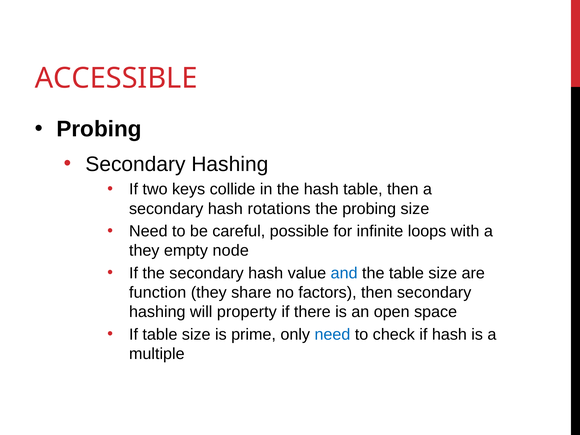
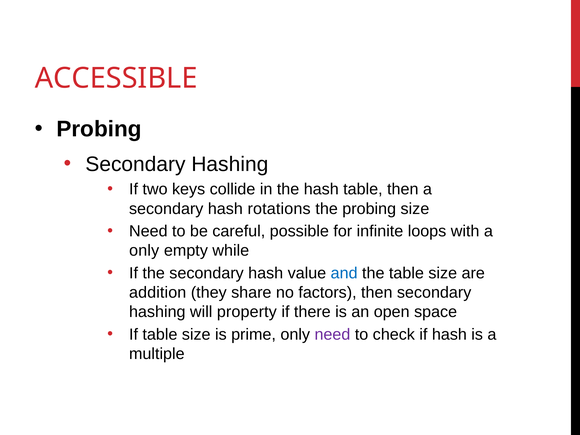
they at (144, 251): they -> only
node: node -> while
function: function -> addition
need at (332, 335) colour: blue -> purple
